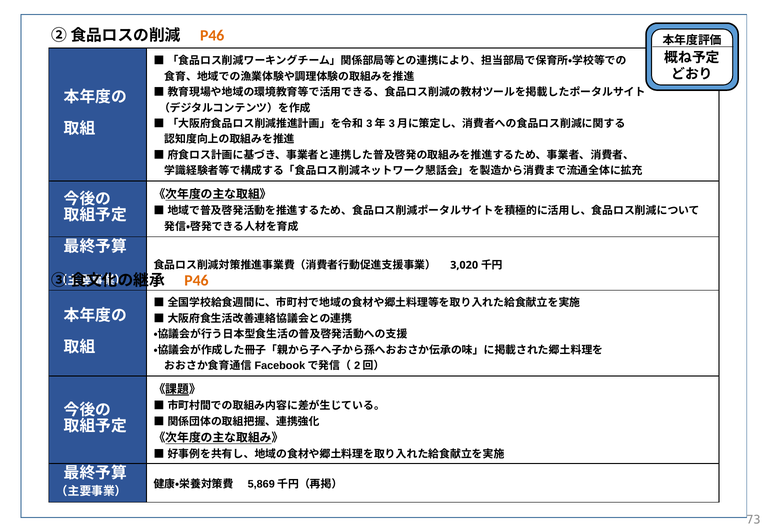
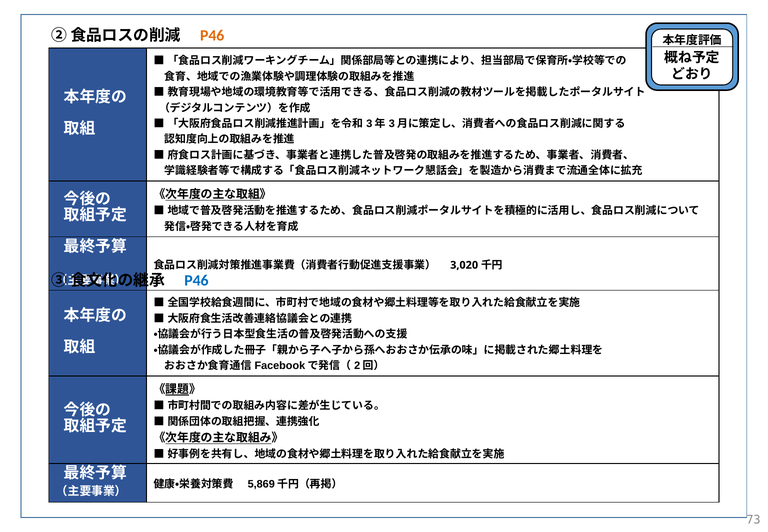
P46 at (196, 281) colour: orange -> blue
